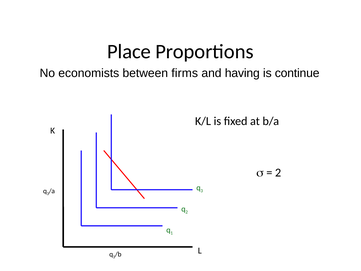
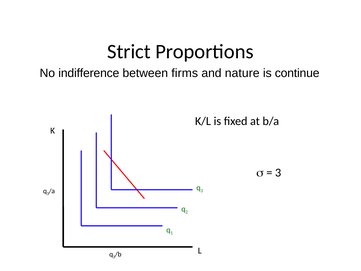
Place: Place -> Strict
economists: economists -> indifference
having: having -> nature
2 at (278, 172): 2 -> 3
